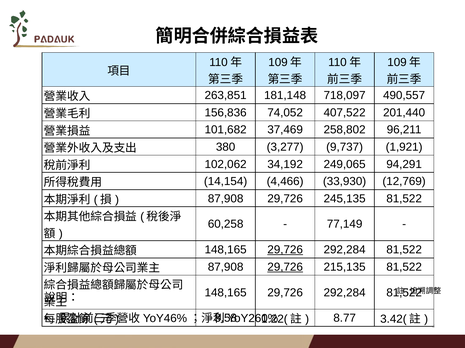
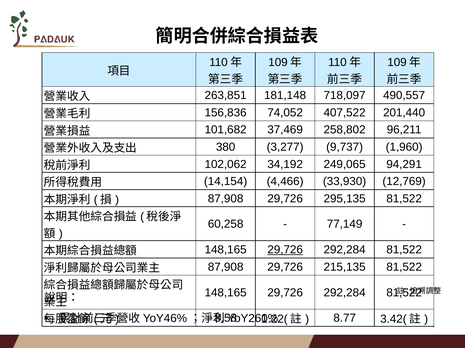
1,921: 1,921 -> 1,960
245,135: 245,135 -> 295,135
29,726 at (285, 267) underline: present -> none
